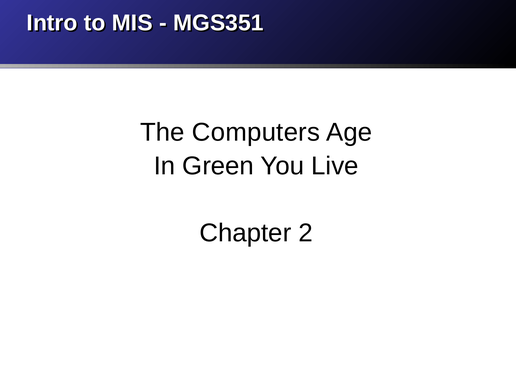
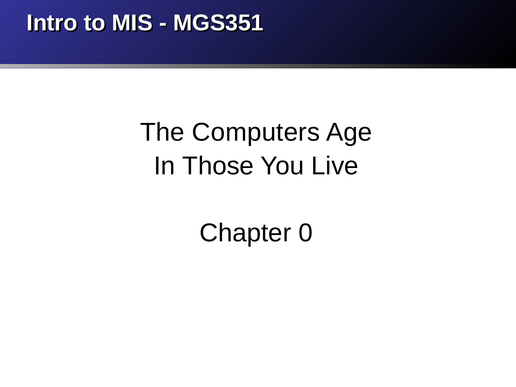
Green: Green -> Those
2: 2 -> 0
